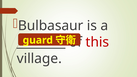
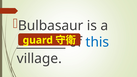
this colour: red -> blue
